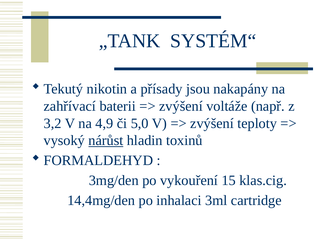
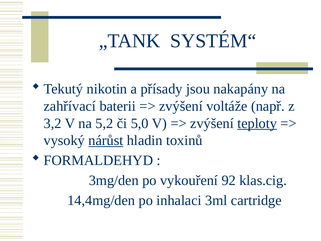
4,9: 4,9 -> 5,2
teploty underline: none -> present
15: 15 -> 92
